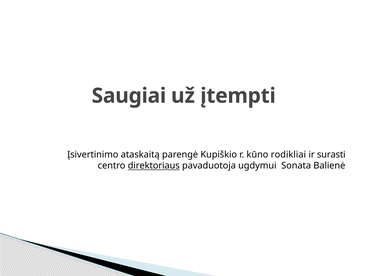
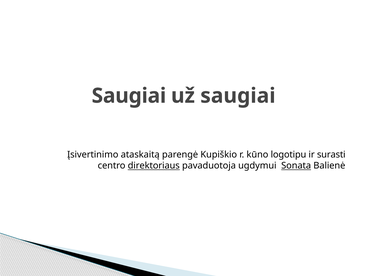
už įtempti: įtempti -> saugiai
rodikliai: rodikliai -> logotipu
Sonata underline: none -> present
